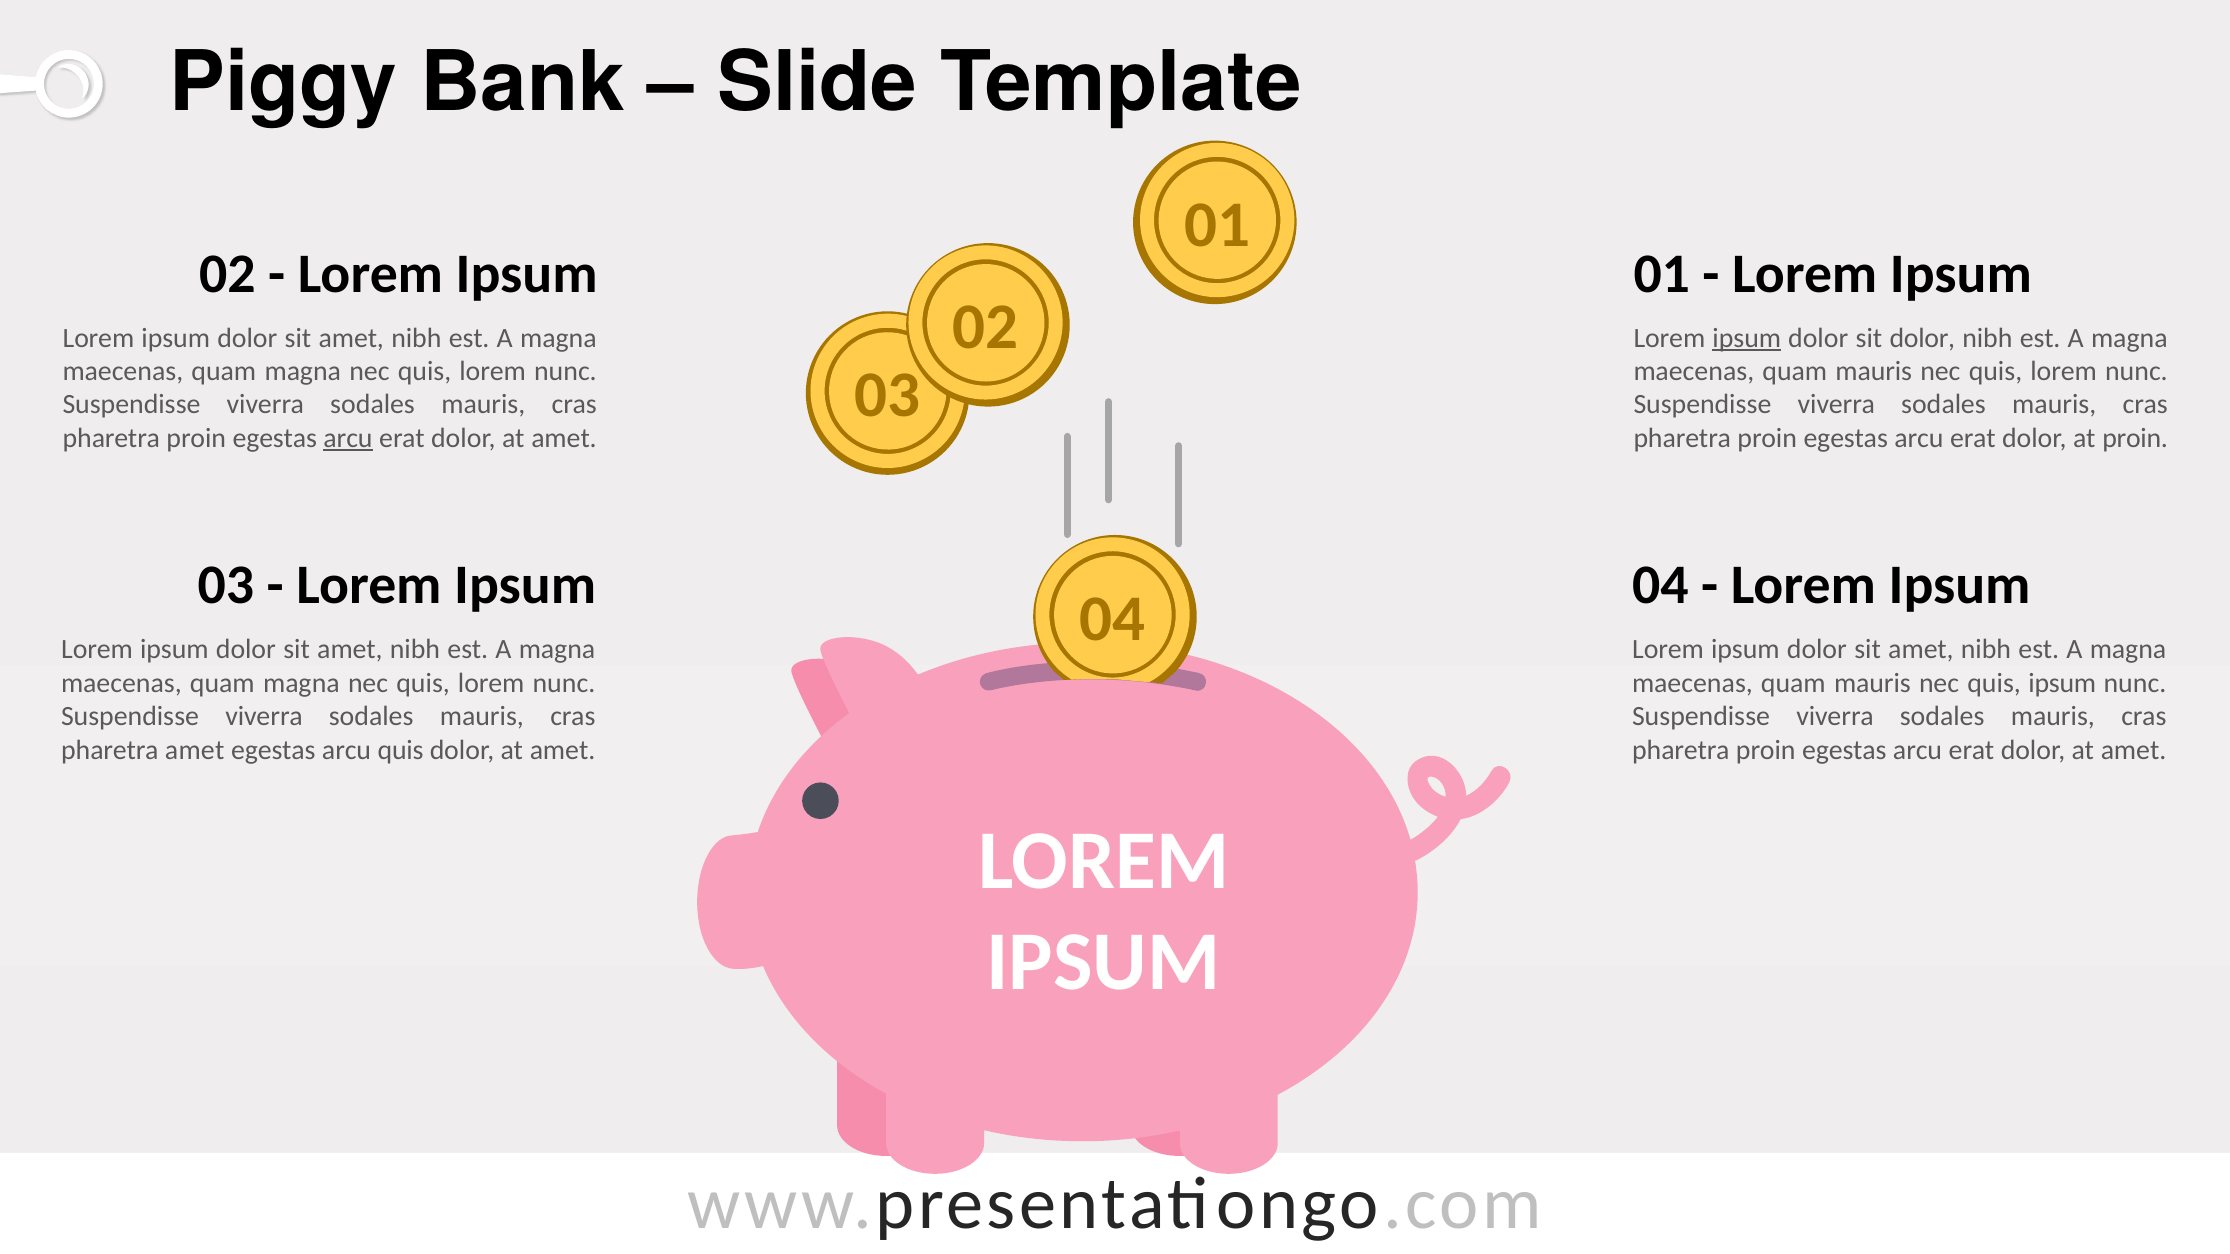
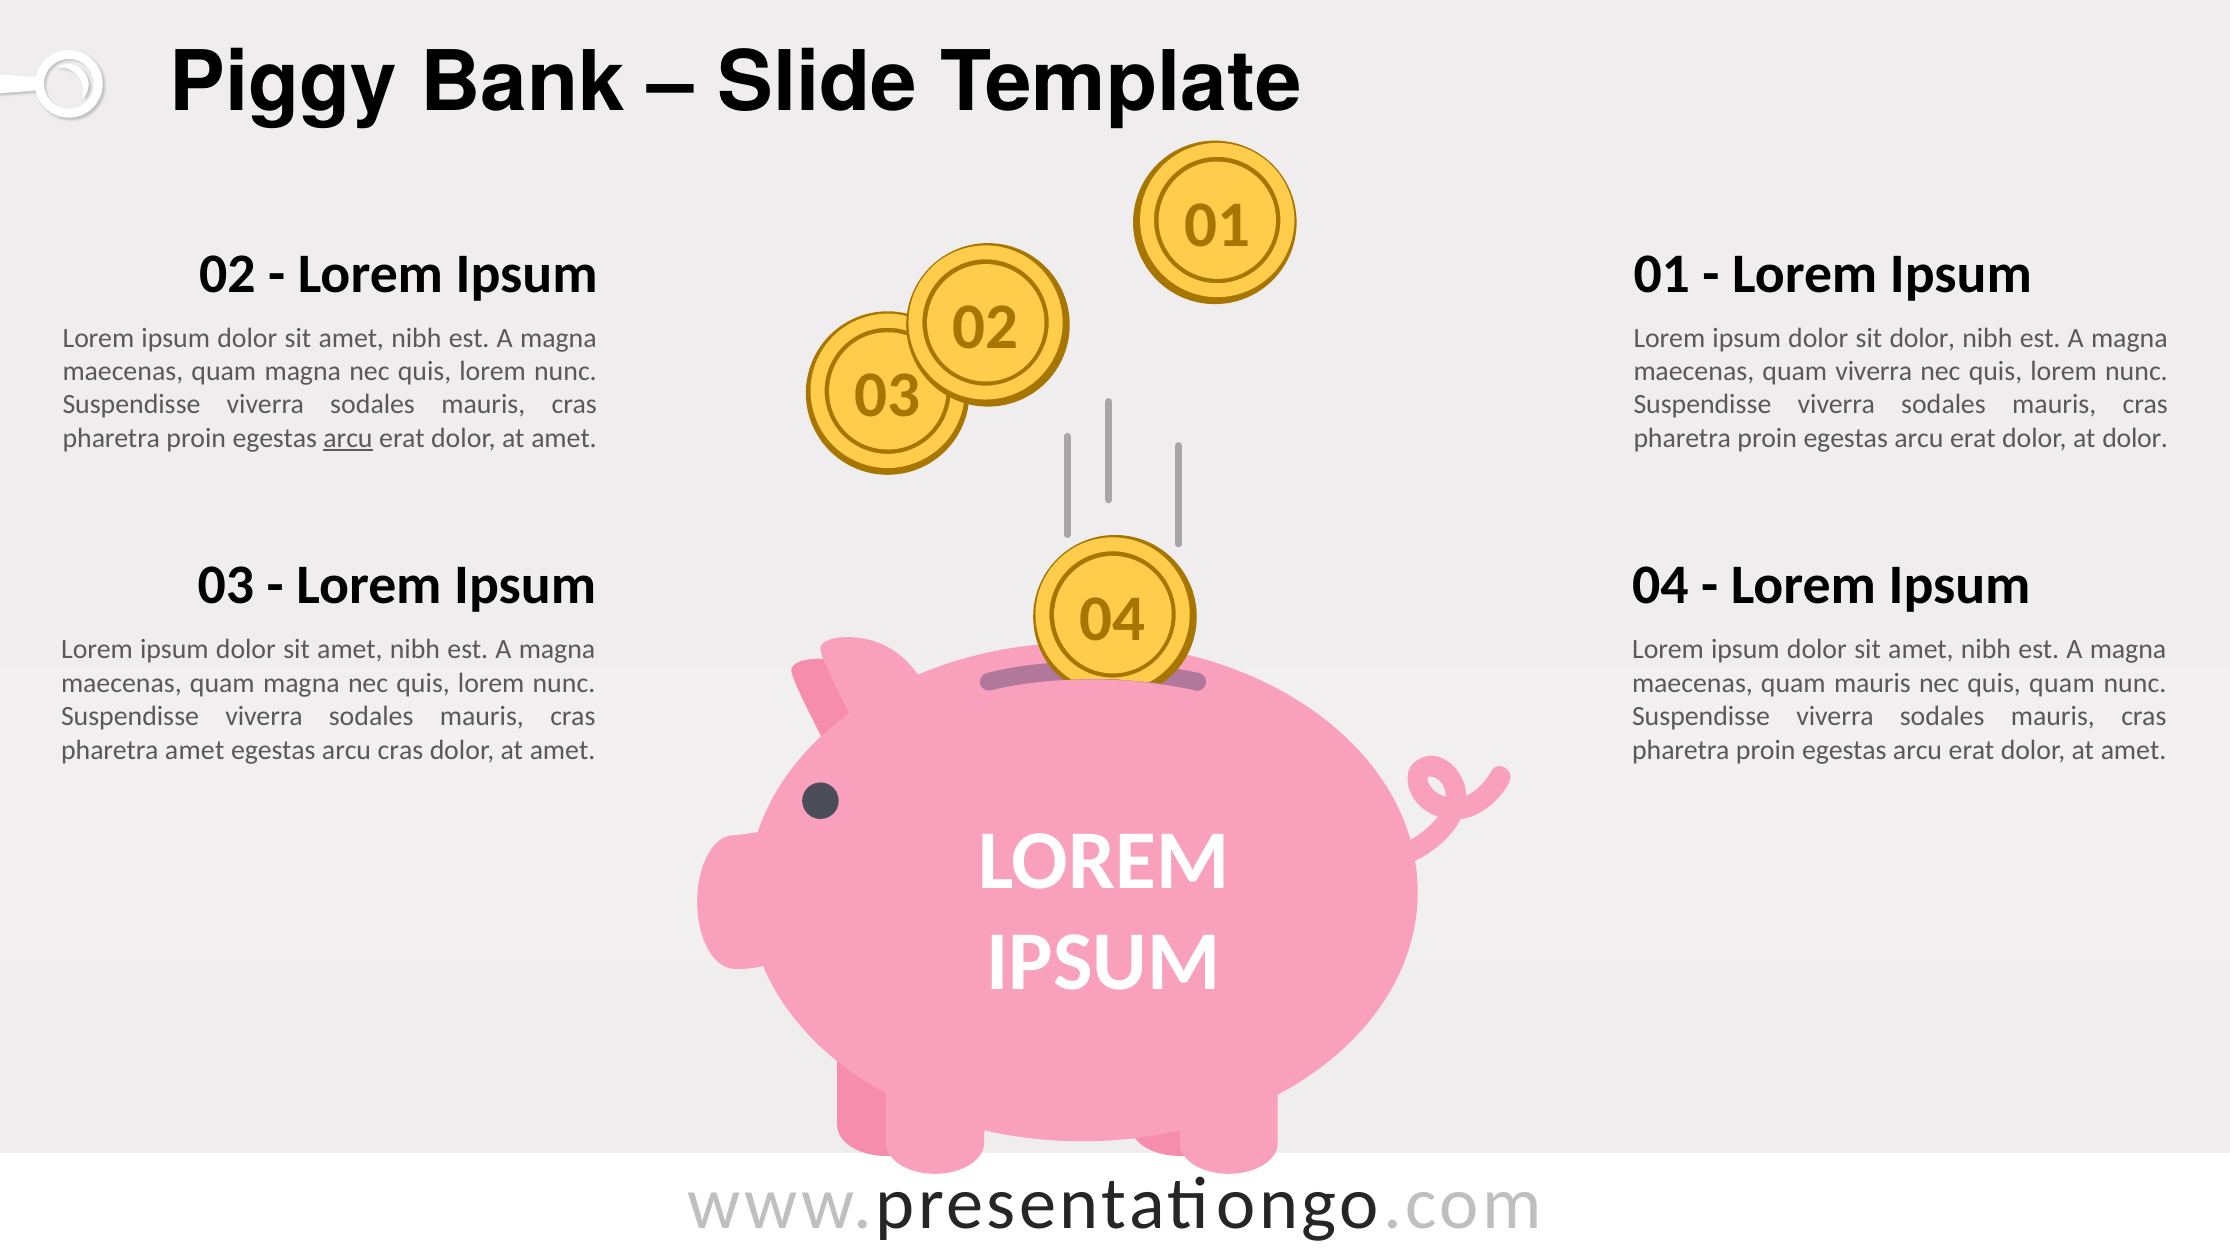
ipsum at (1747, 338) underline: present -> none
mauris at (1874, 371): mauris -> viverra
at proin: proin -> dolor
quis ipsum: ipsum -> quam
arcu quis: quis -> cras
